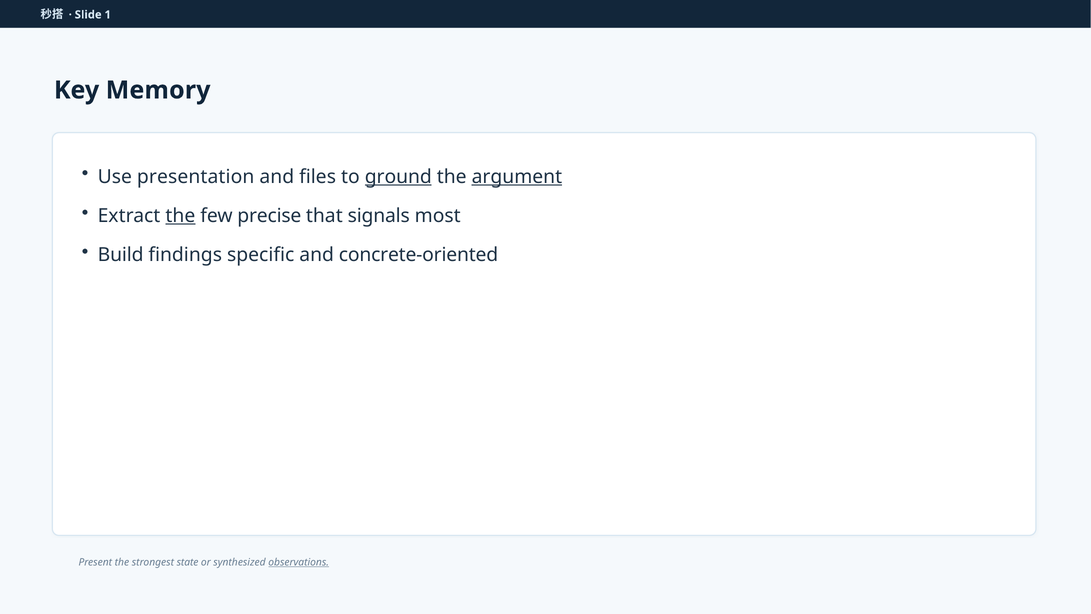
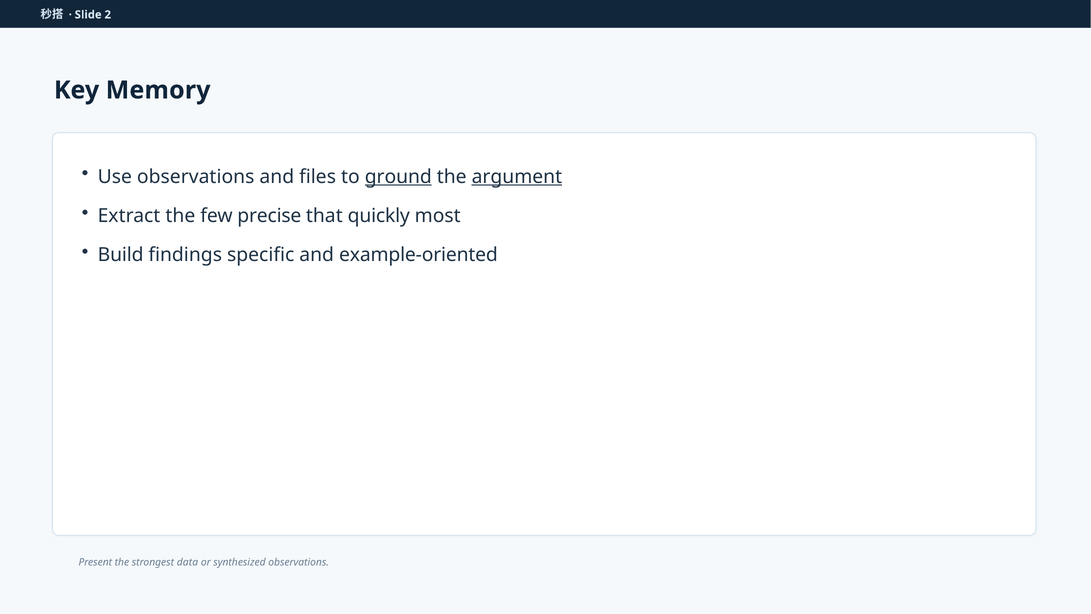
1: 1 -> 2
Use presentation: presentation -> observations
the at (180, 216) underline: present -> none
signals: signals -> quickly
concrete-oriented: concrete-oriented -> example-oriented
state: state -> data
observations at (299, 562) underline: present -> none
